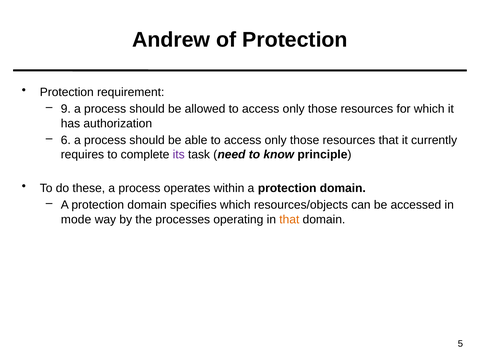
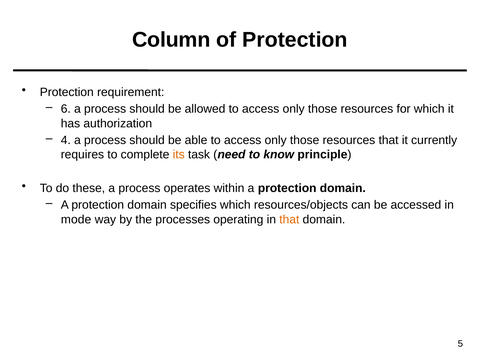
Andrew: Andrew -> Column
9: 9 -> 6
6: 6 -> 4
its colour: purple -> orange
